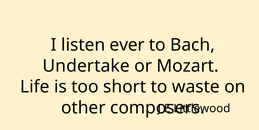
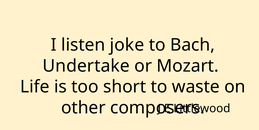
ever: ever -> joke
